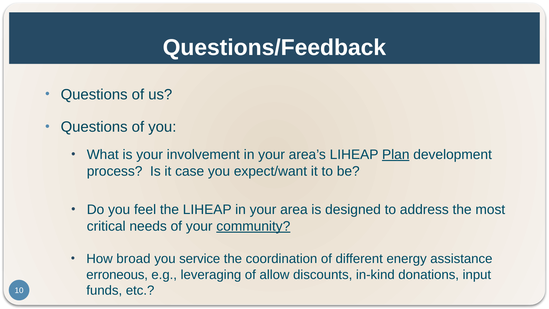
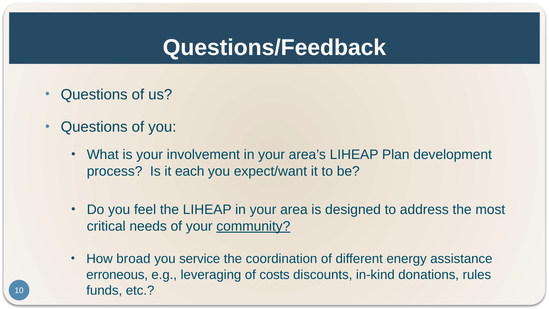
Plan underline: present -> none
case: case -> each
allow: allow -> costs
input: input -> rules
